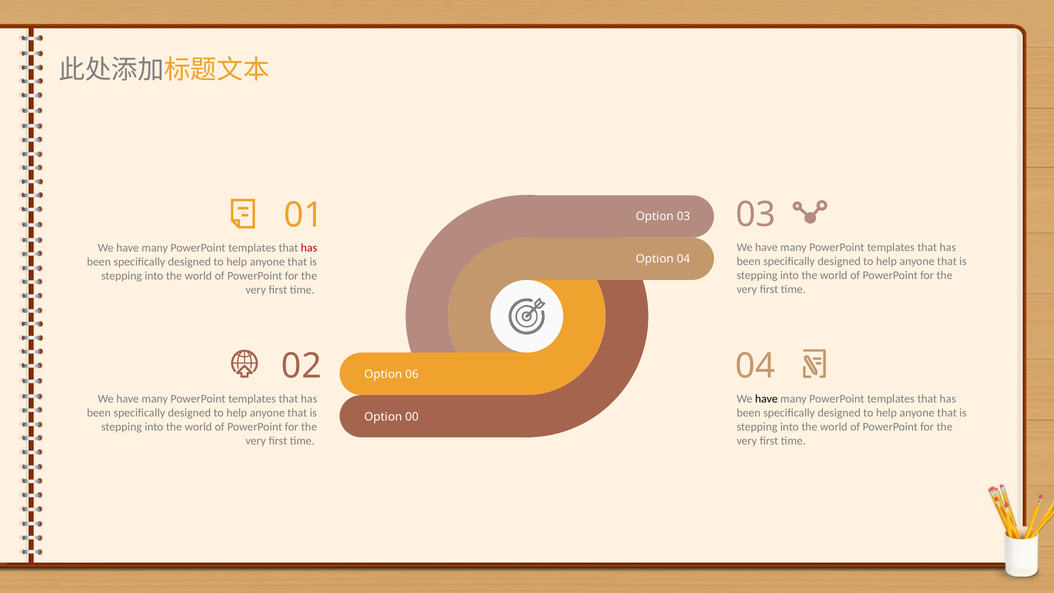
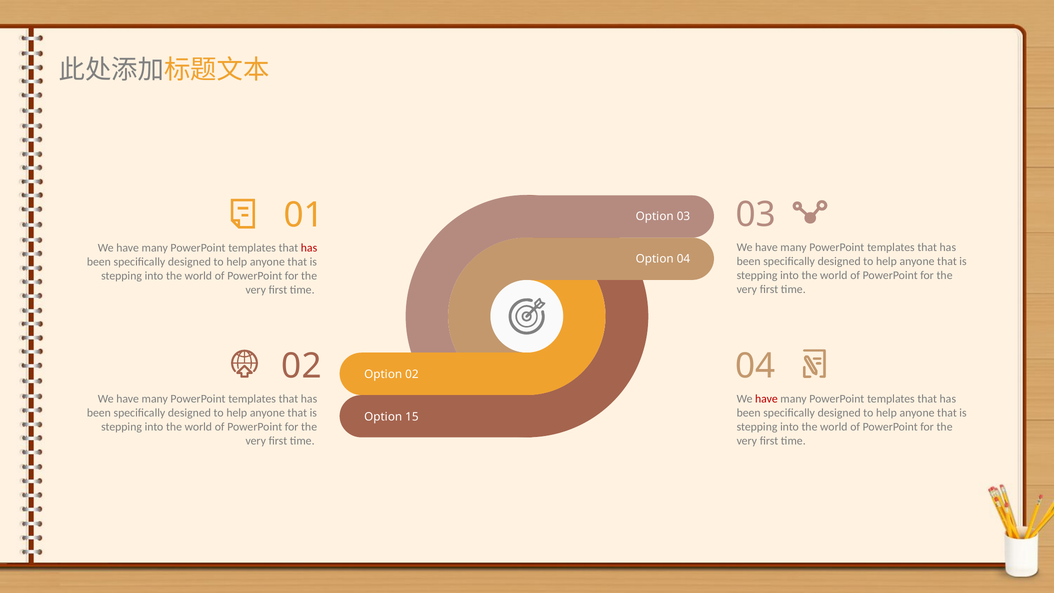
Option 06: 06 -> 02
have at (766, 399) colour: black -> red
00: 00 -> 15
